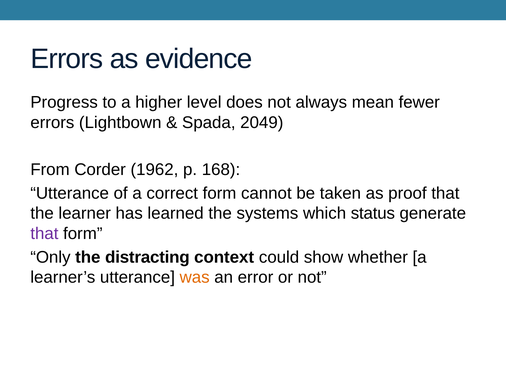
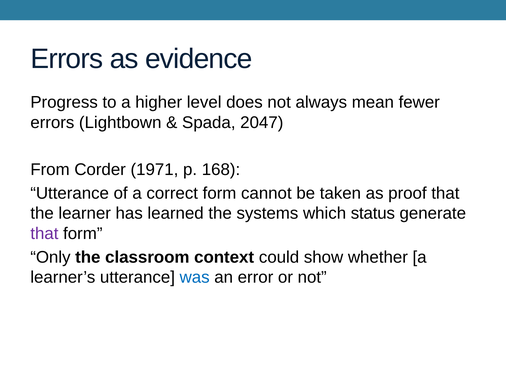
2049: 2049 -> 2047
1962: 1962 -> 1971
distracting: distracting -> classroom
was colour: orange -> blue
